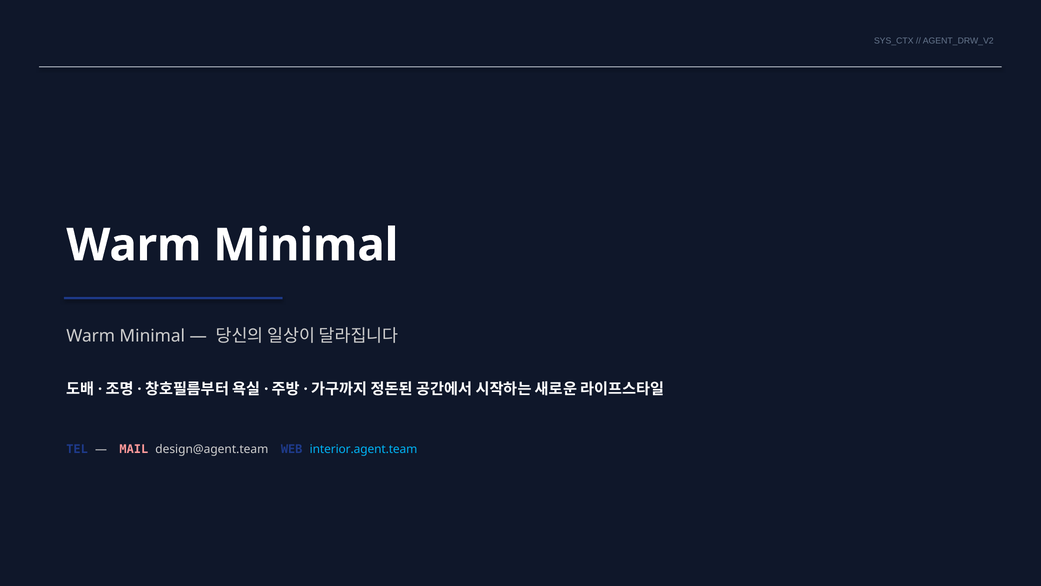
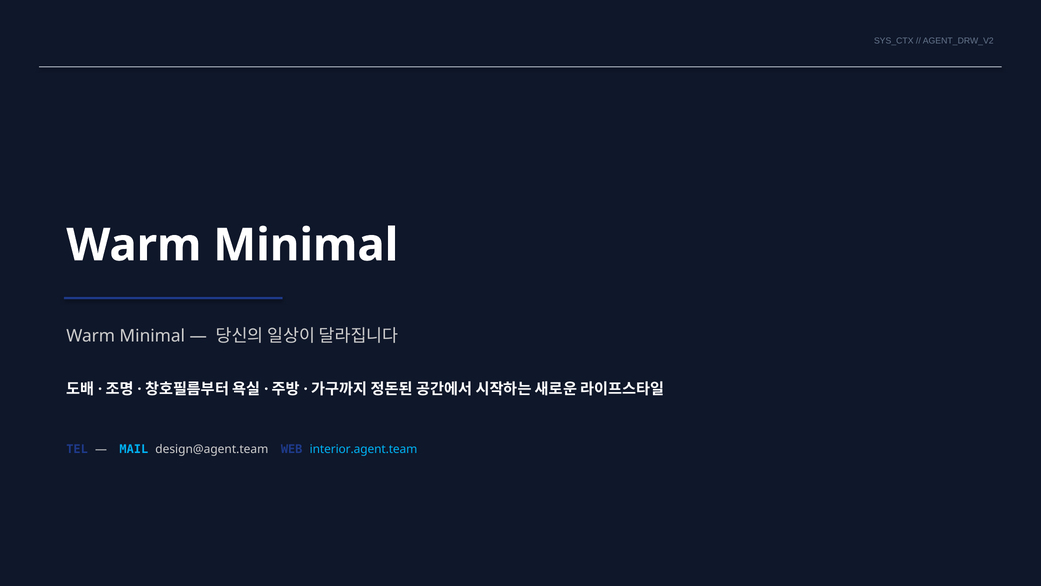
MAIL colour: pink -> light blue
